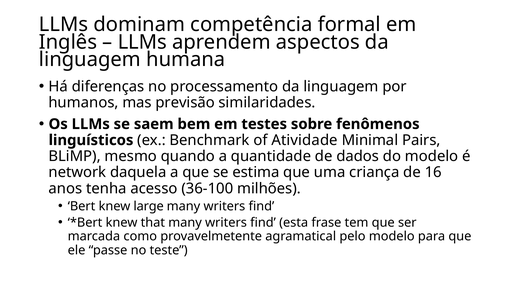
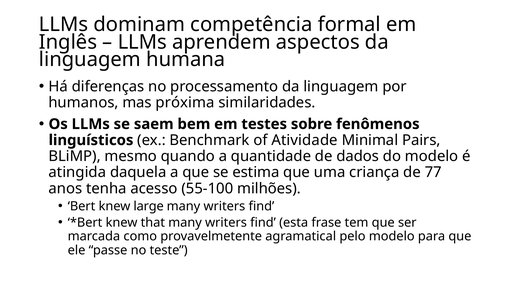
previsão: previsão -> próxima
network: network -> atingida
16: 16 -> 77
36-100: 36-100 -> 55-100
